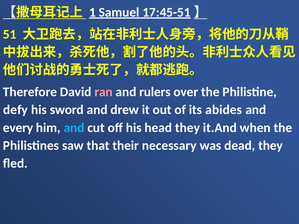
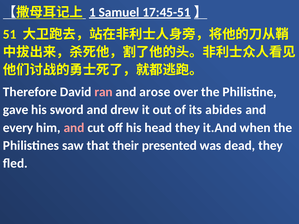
rulers: rulers -> arose
defy: defy -> gave
and at (74, 128) colour: light blue -> pink
necessary: necessary -> presented
